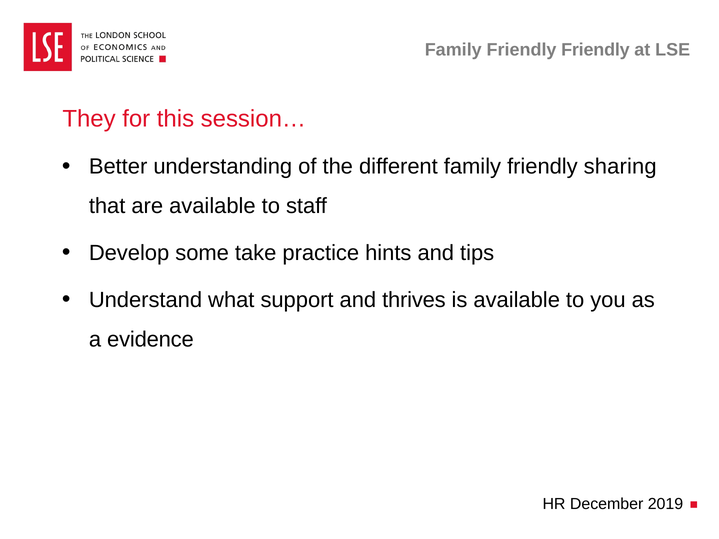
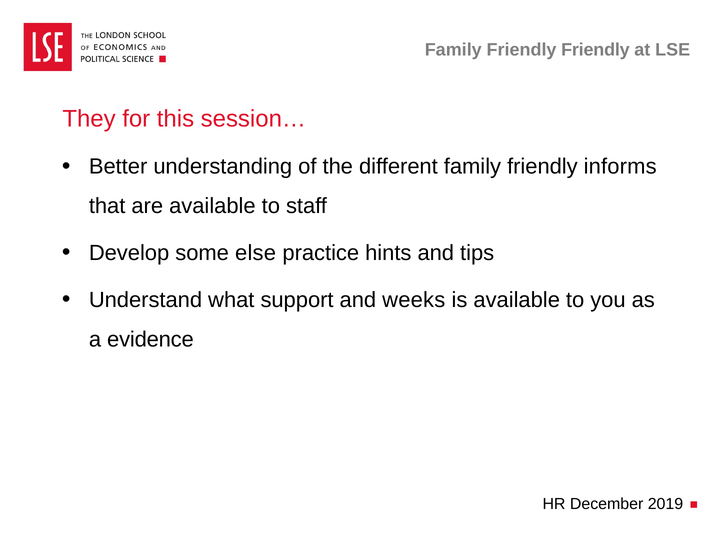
sharing: sharing -> informs
take: take -> else
thrives: thrives -> weeks
